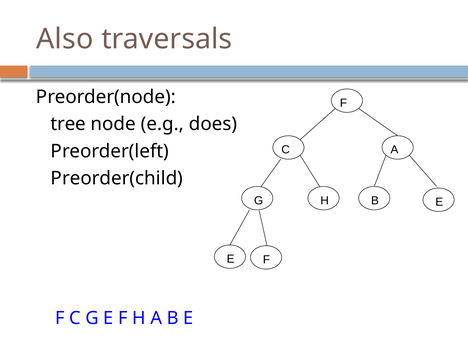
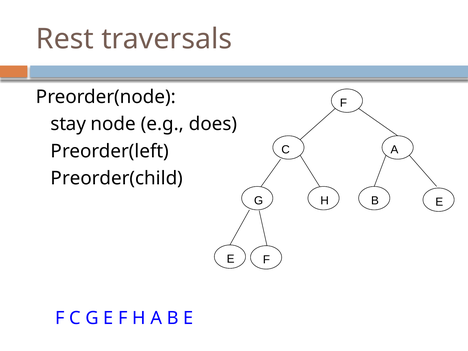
Also: Also -> Rest
tree: tree -> stay
